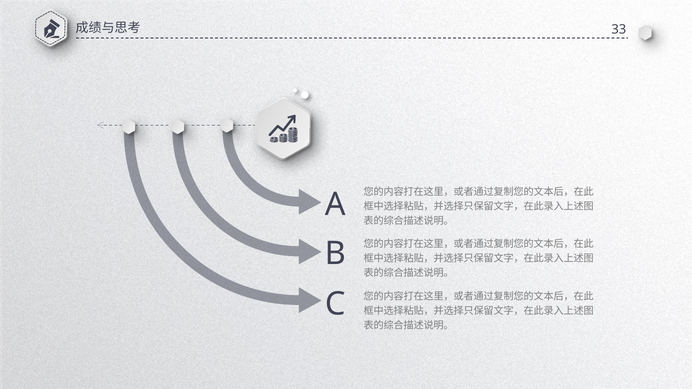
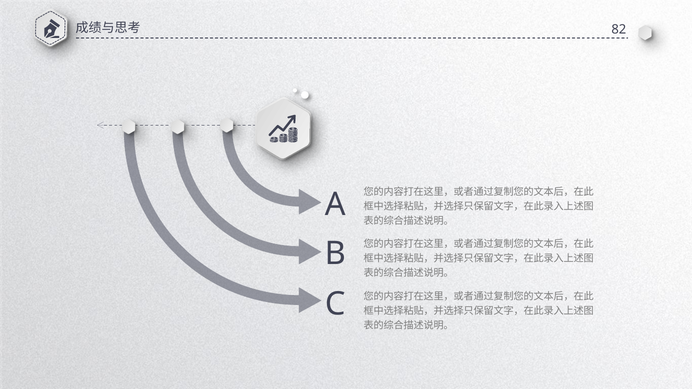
33: 33 -> 82
